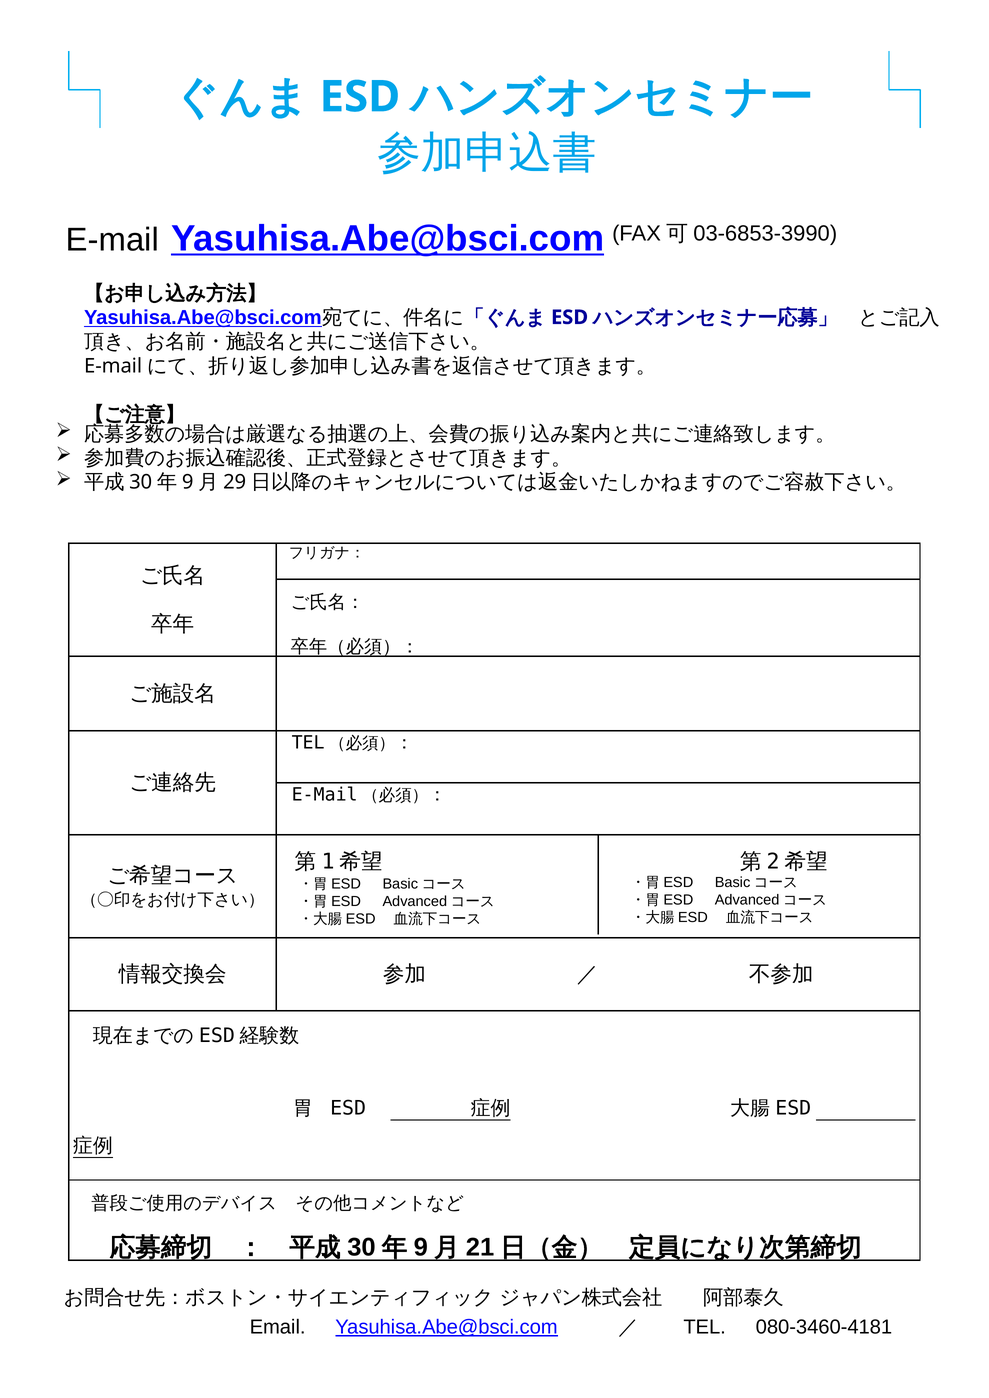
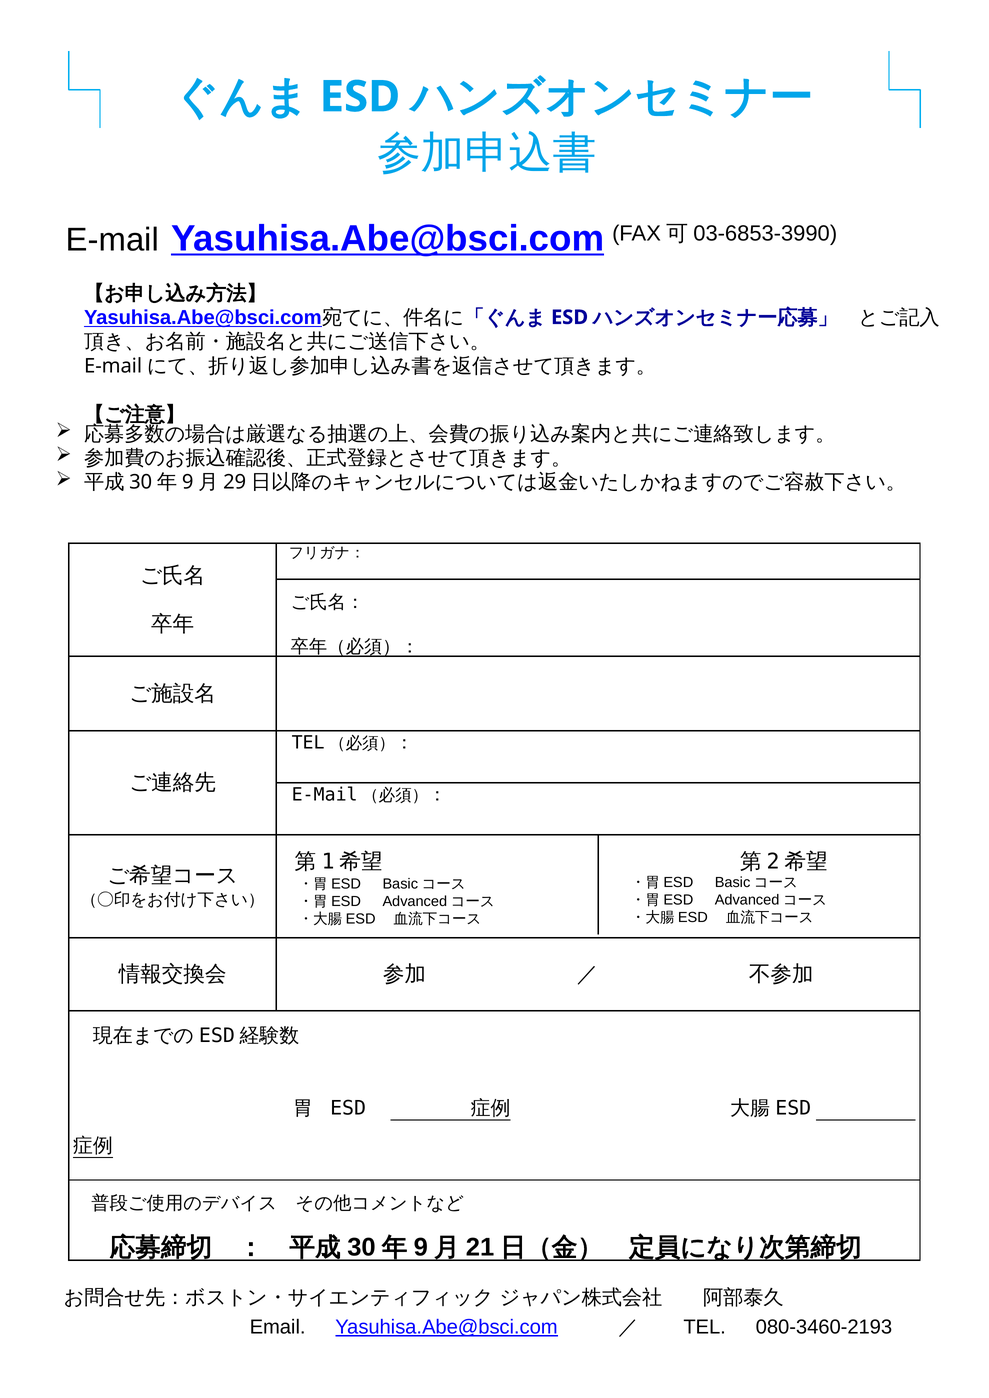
080-3460-4181: 080-3460-4181 -> 080-3460-2193
